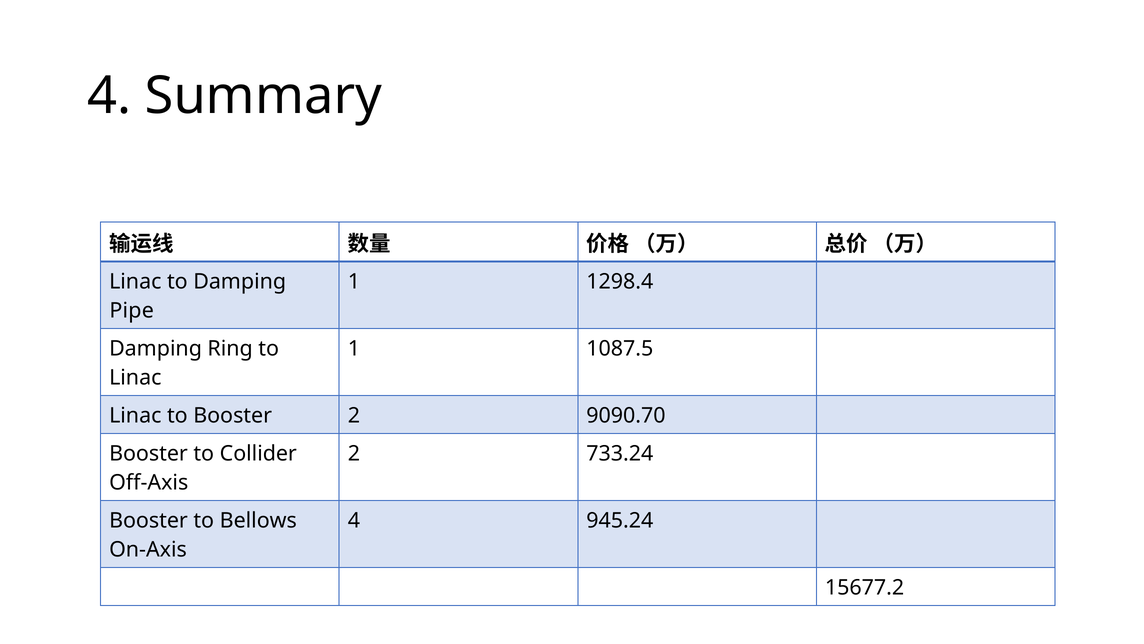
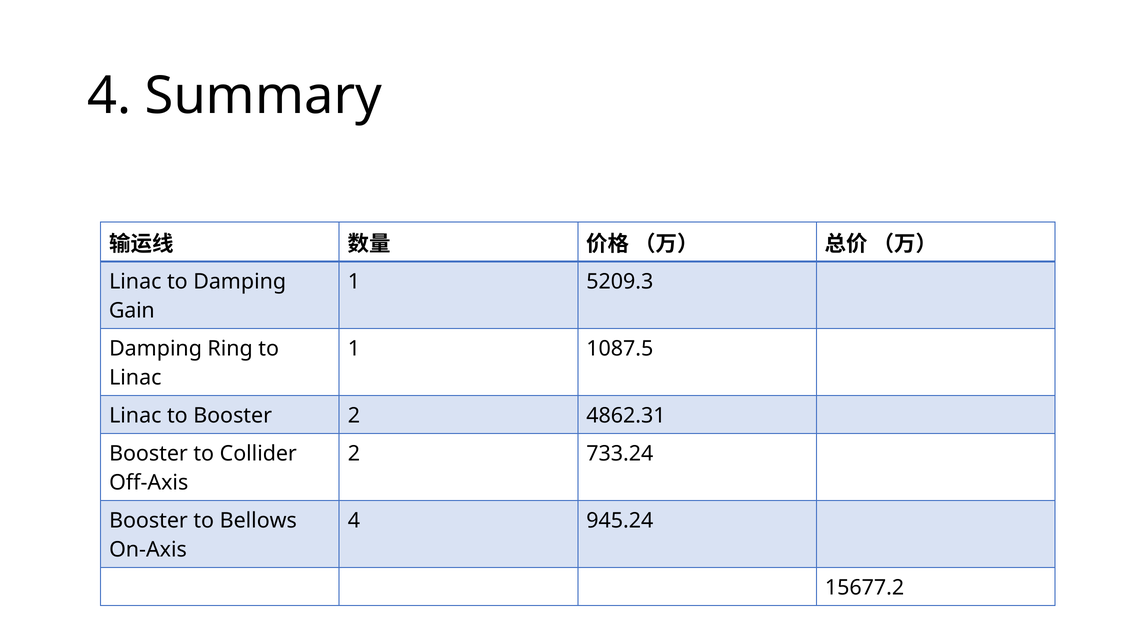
1298.4: 1298.4 -> 5209.3
Pipe: Pipe -> Gain
9090.70: 9090.70 -> 4862.31
